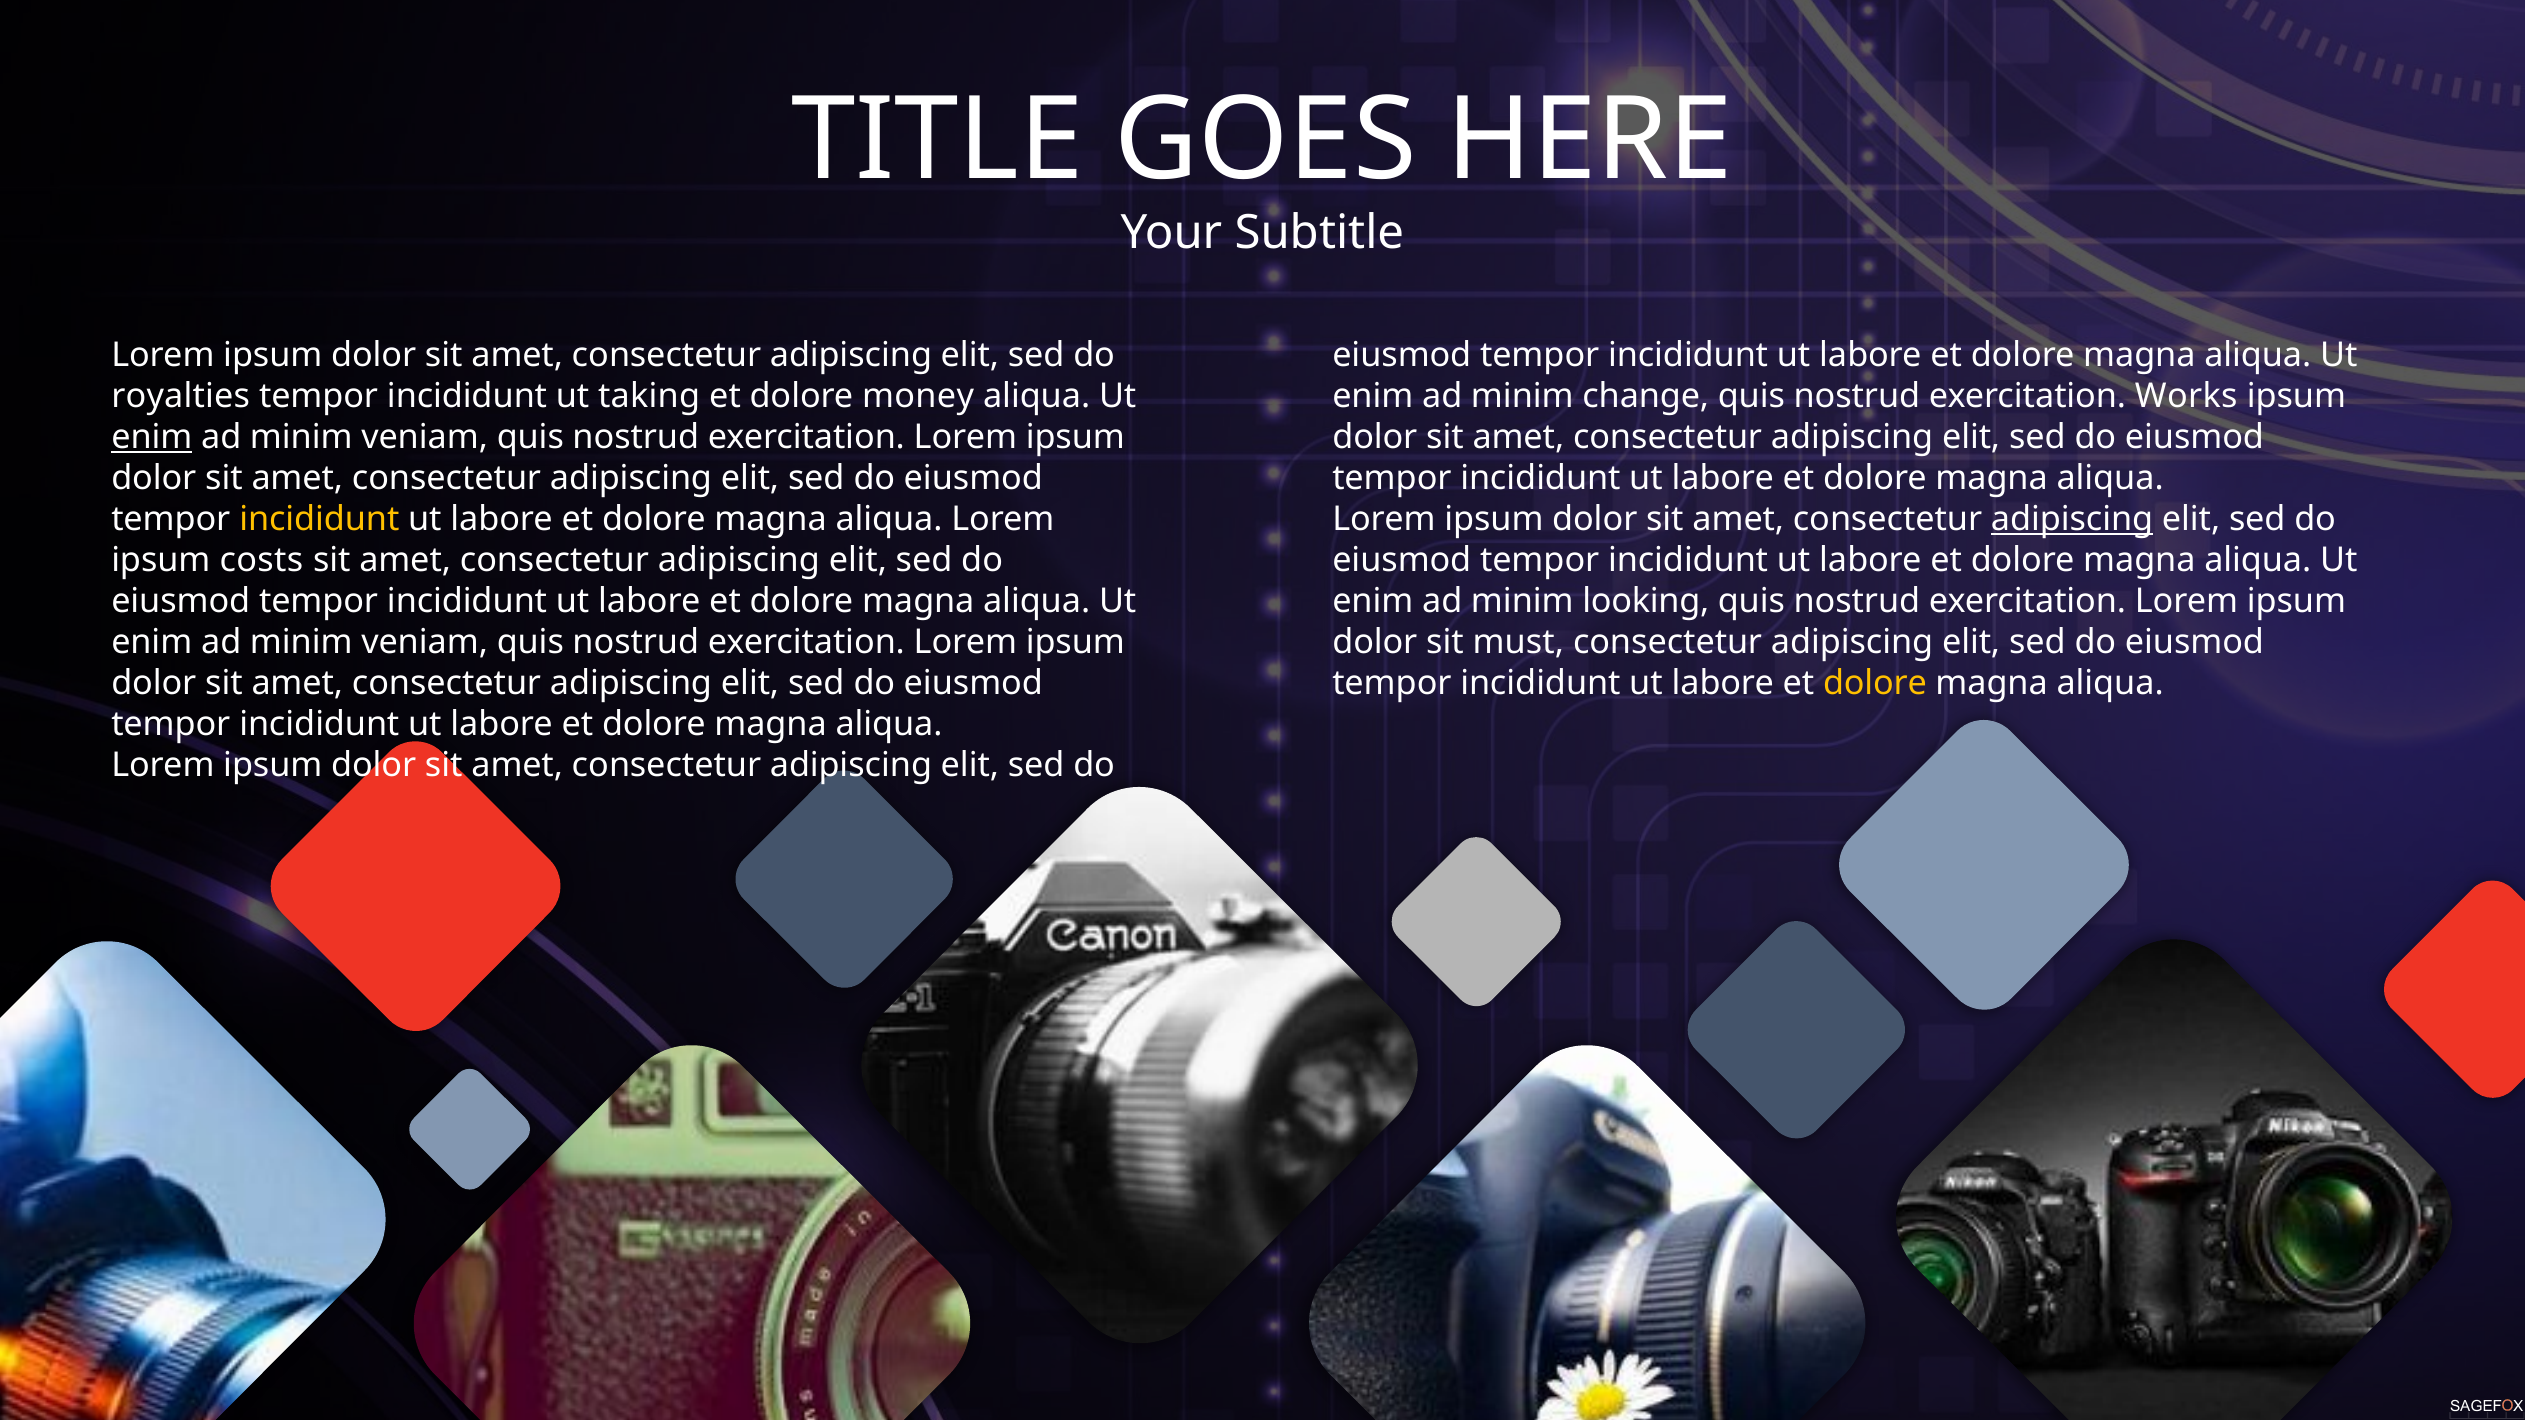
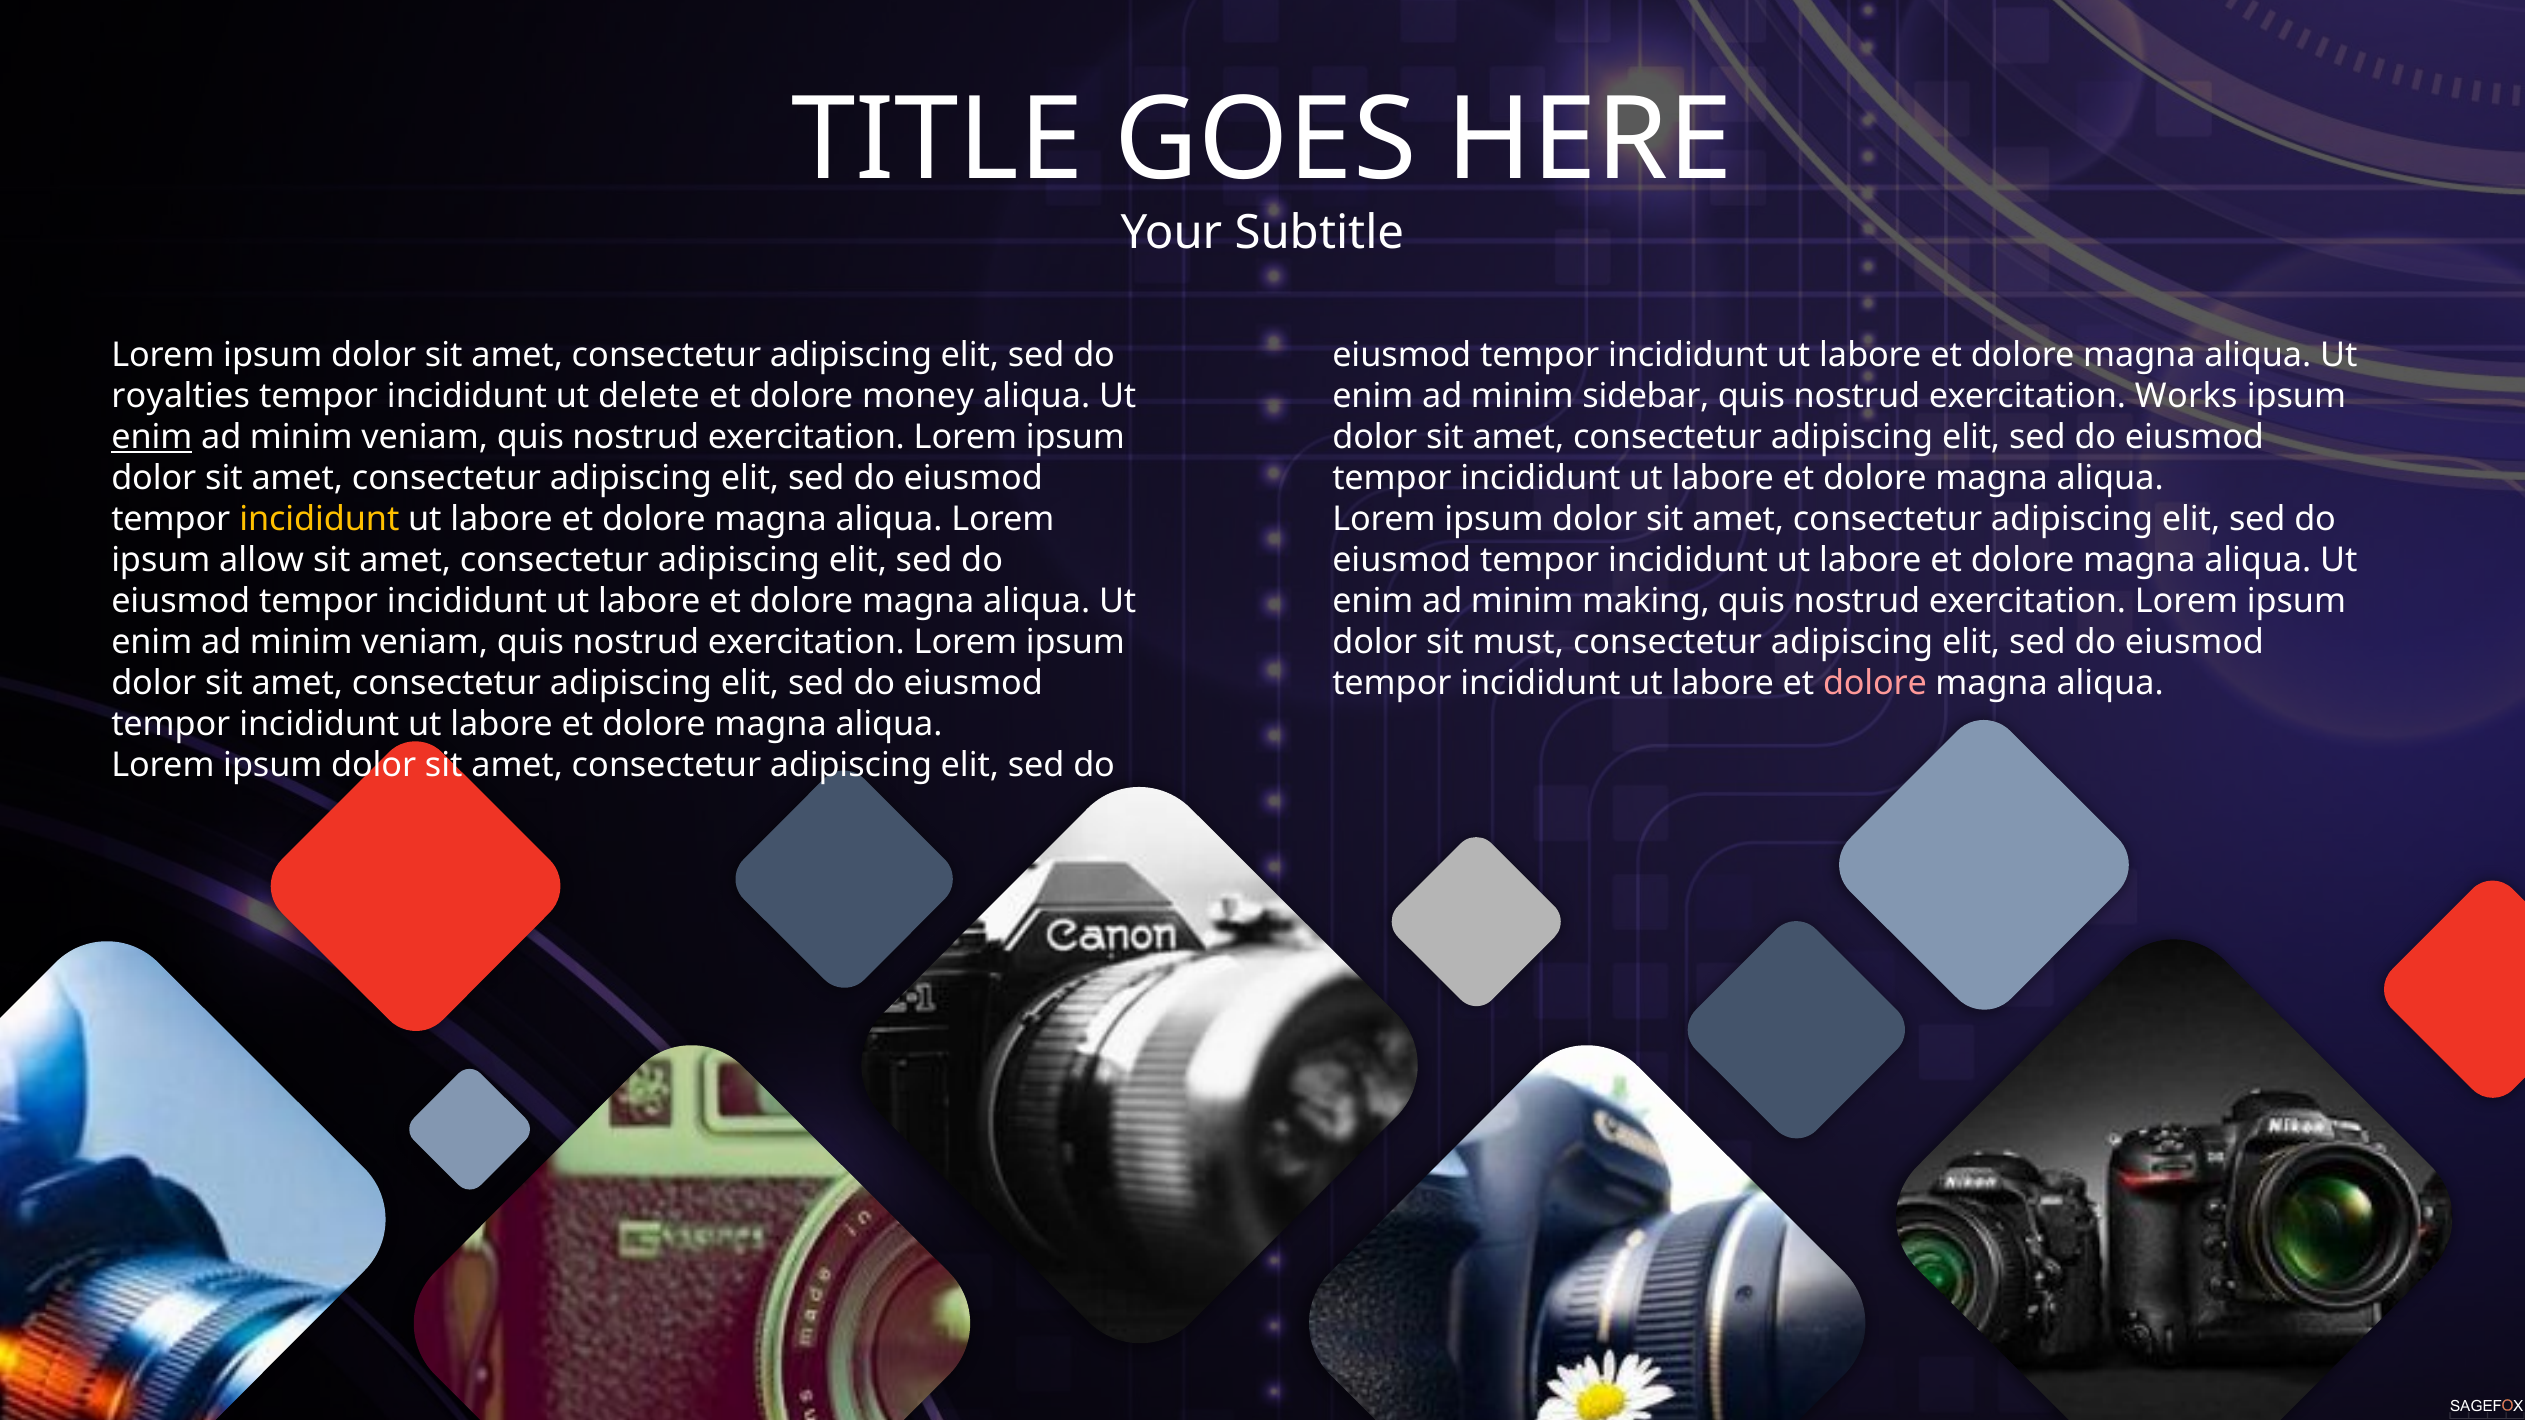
taking: taking -> delete
change: change -> sidebar
adipiscing at (2072, 519) underline: present -> none
costs: costs -> allow
looking: looking -> making
dolore at (1875, 684) colour: yellow -> pink
